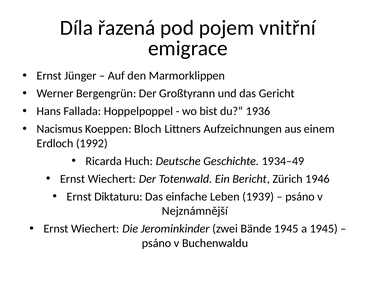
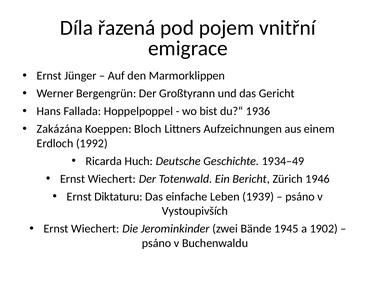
Nacismus: Nacismus -> Zakázána
Nejznámnější: Nejznámnější -> Vystoupivších
a 1945: 1945 -> 1902
